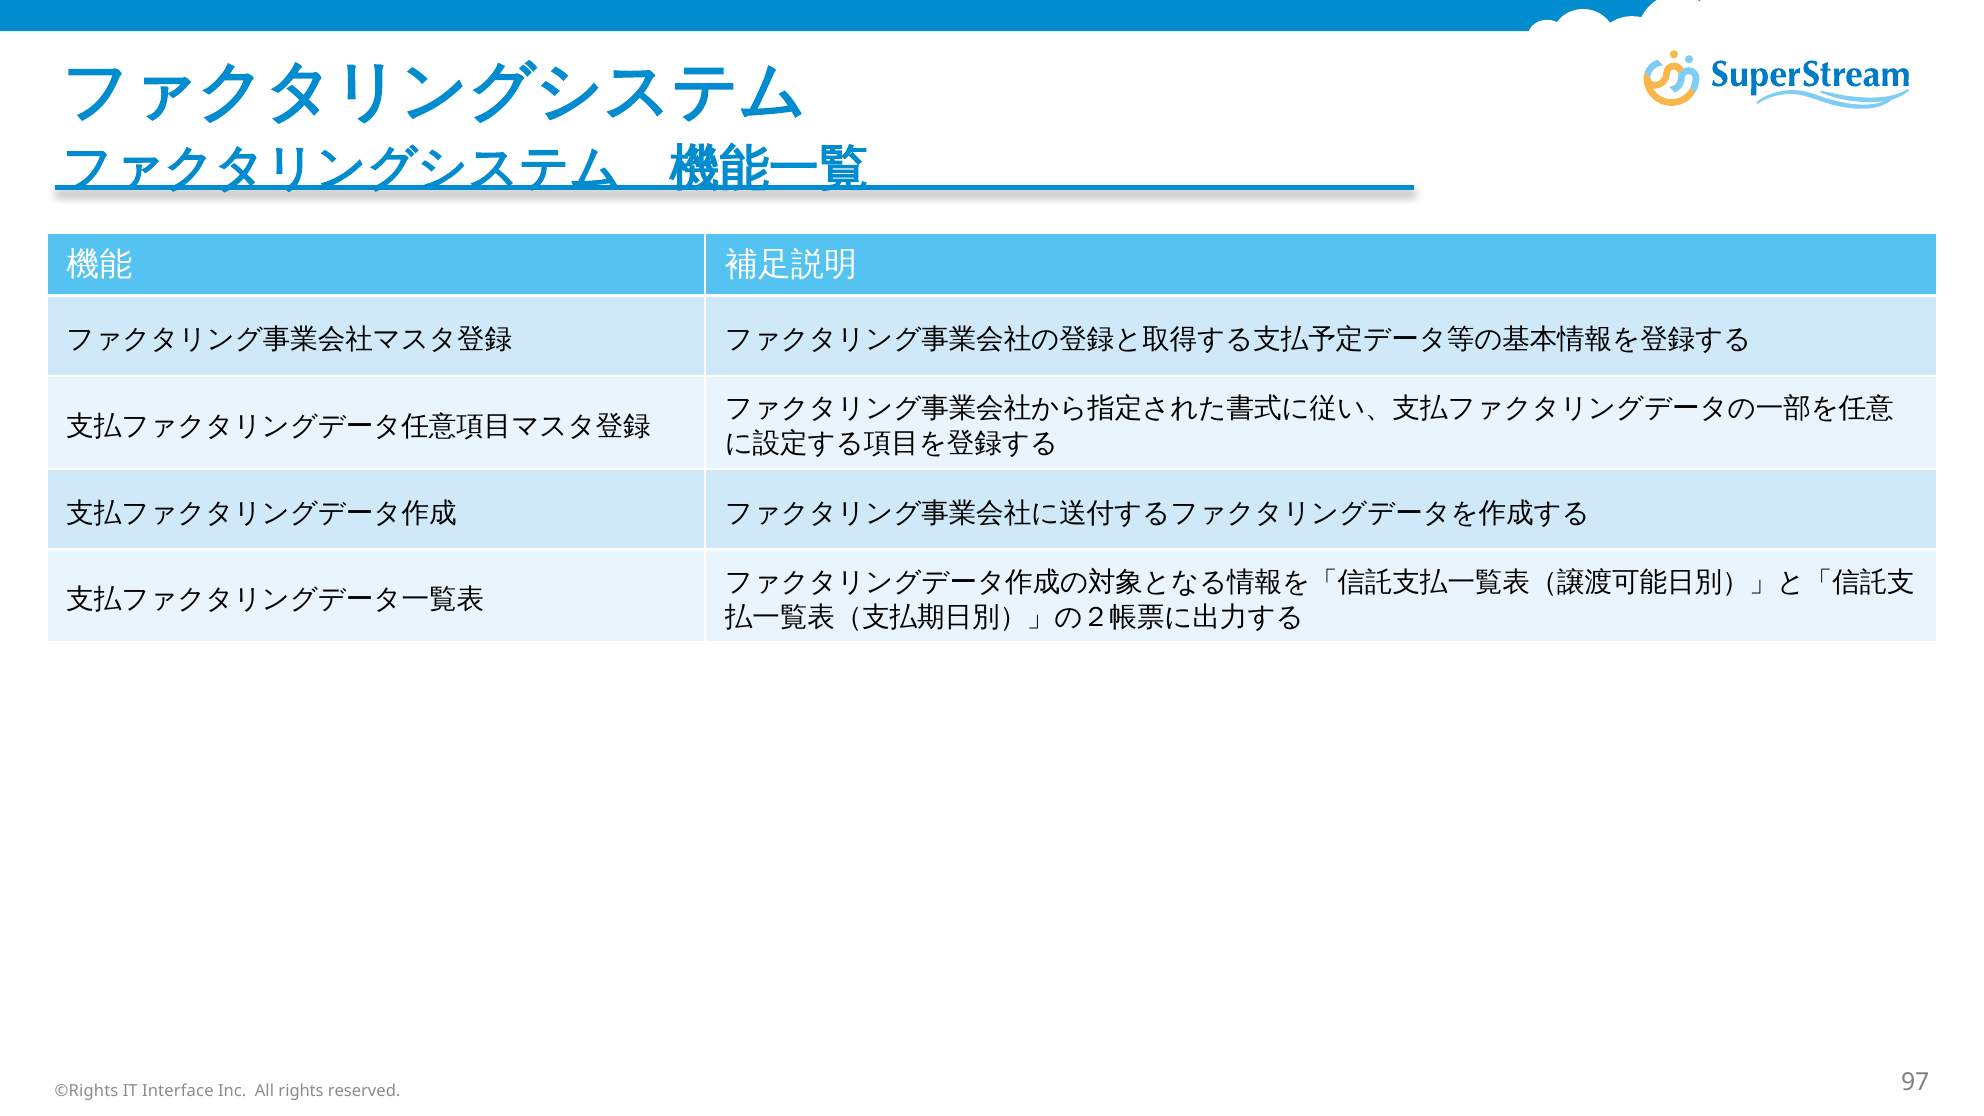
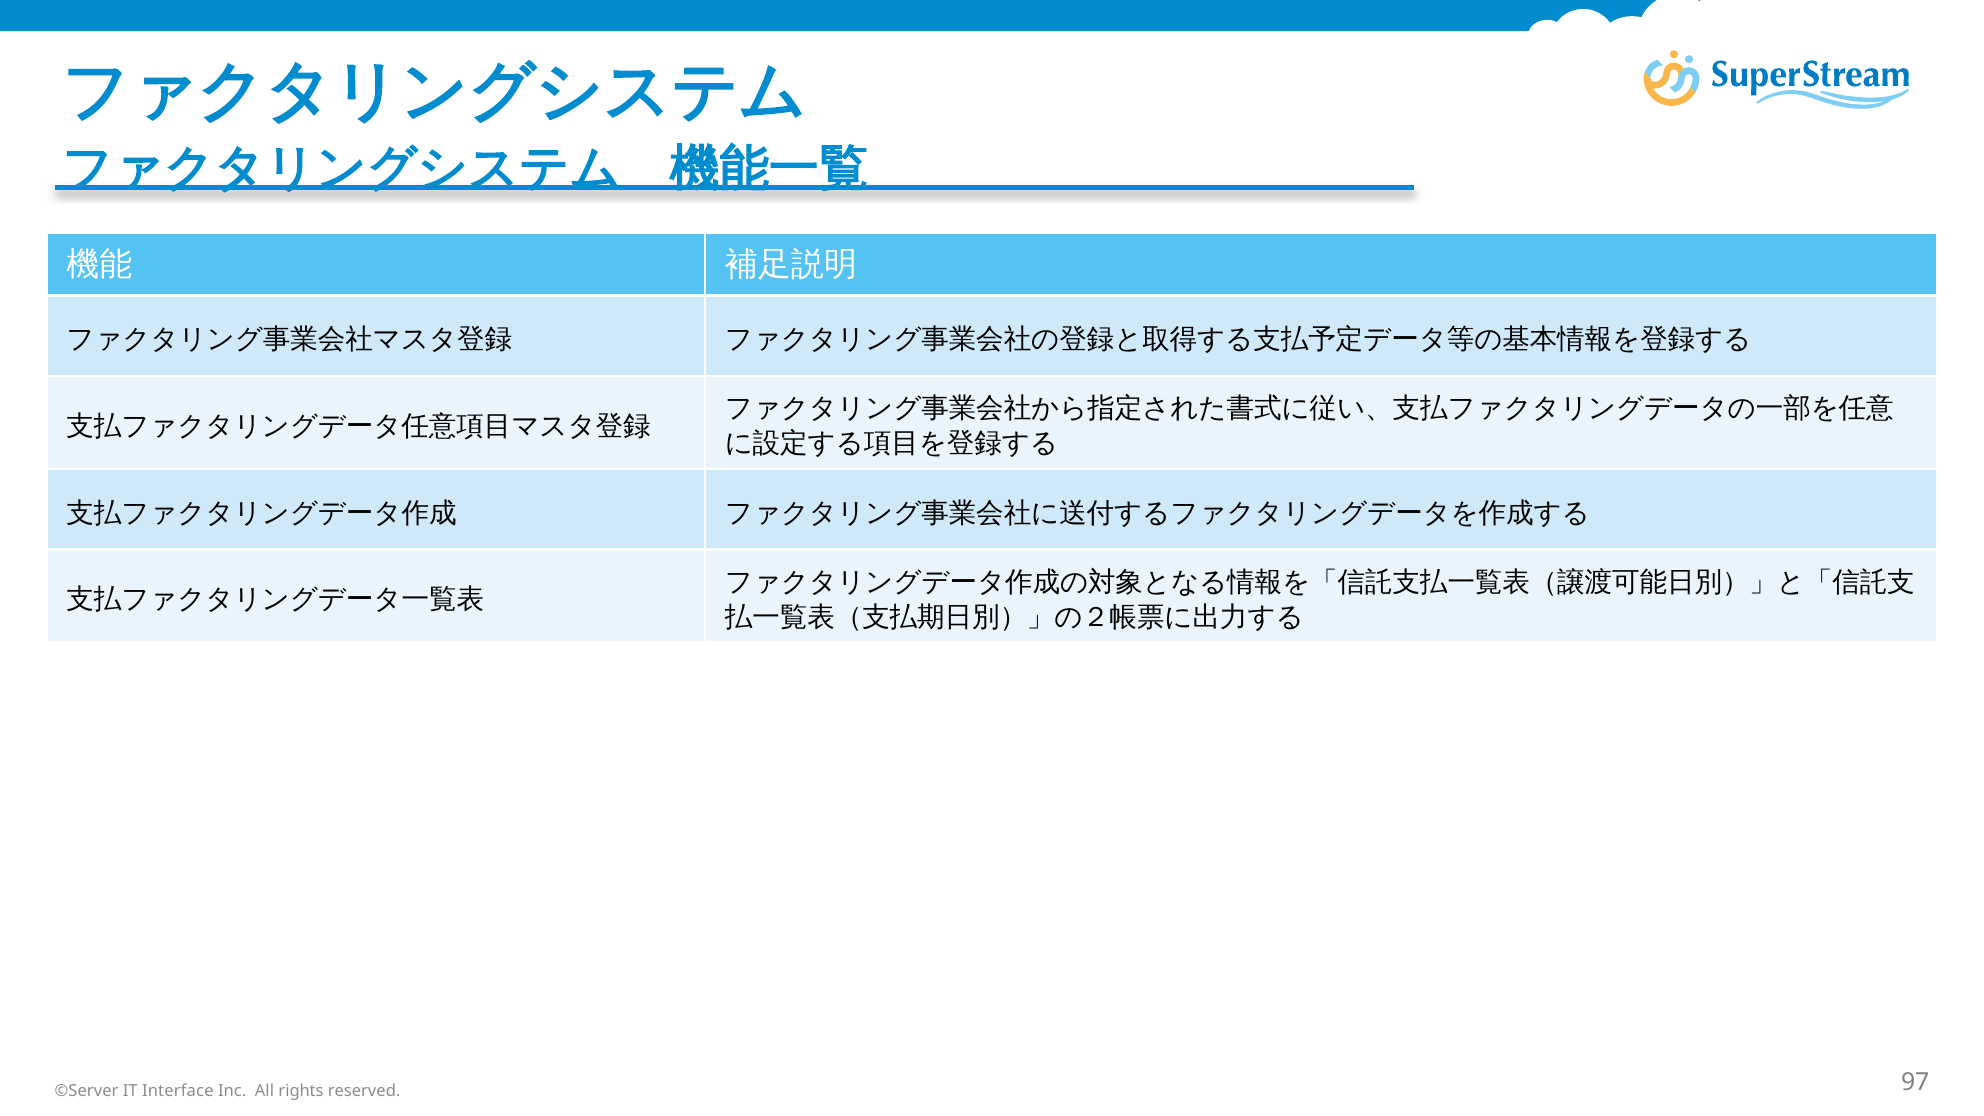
©Rights: ©Rights -> ©Server
